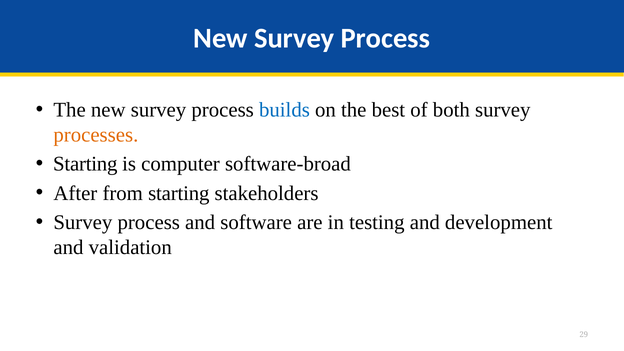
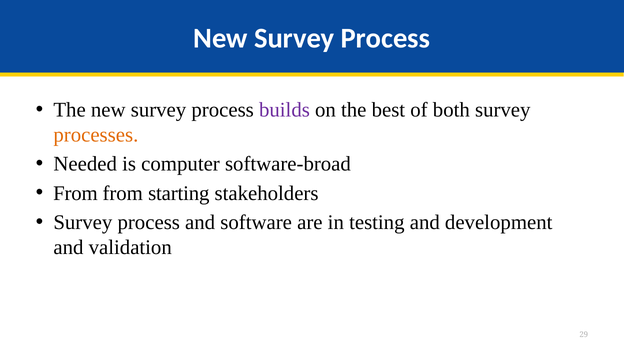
builds colour: blue -> purple
Starting at (85, 164): Starting -> Needed
After at (75, 193): After -> From
